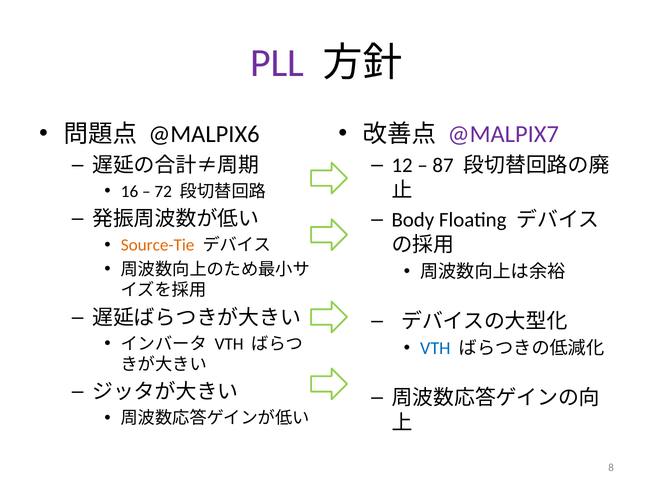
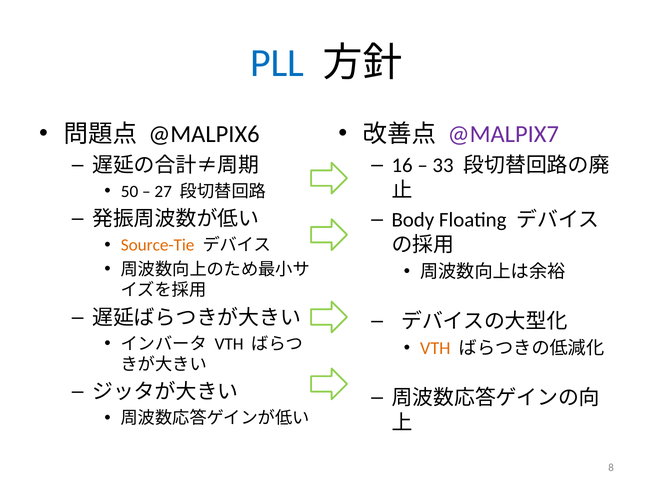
PLL colour: purple -> blue
12: 12 -> 16
87: 87 -> 33
16: 16 -> 50
72: 72 -> 27
VTH at (435, 348) colour: blue -> orange
